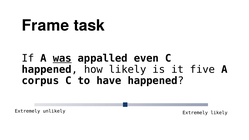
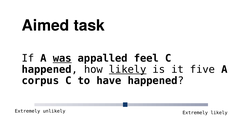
Frame: Frame -> Aimed
even: even -> feel
likely at (128, 69) underline: none -> present
